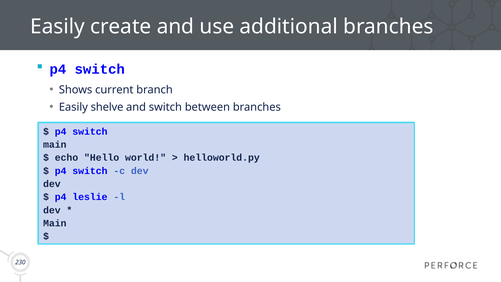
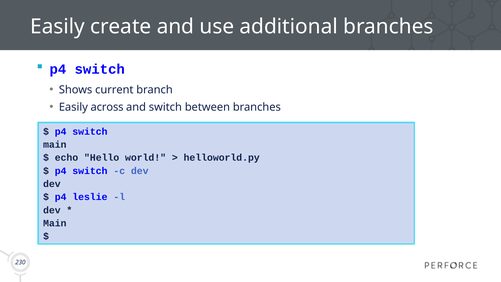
shelve: shelve -> across
